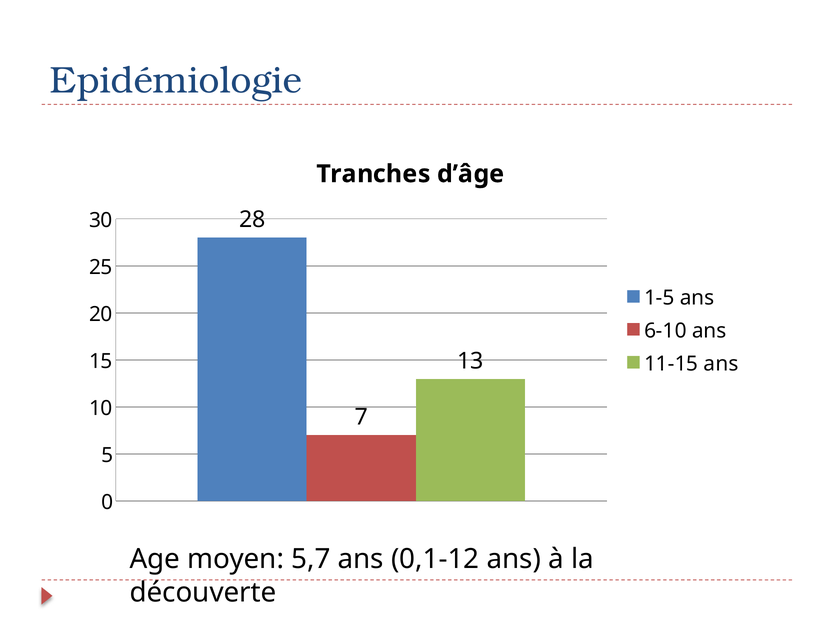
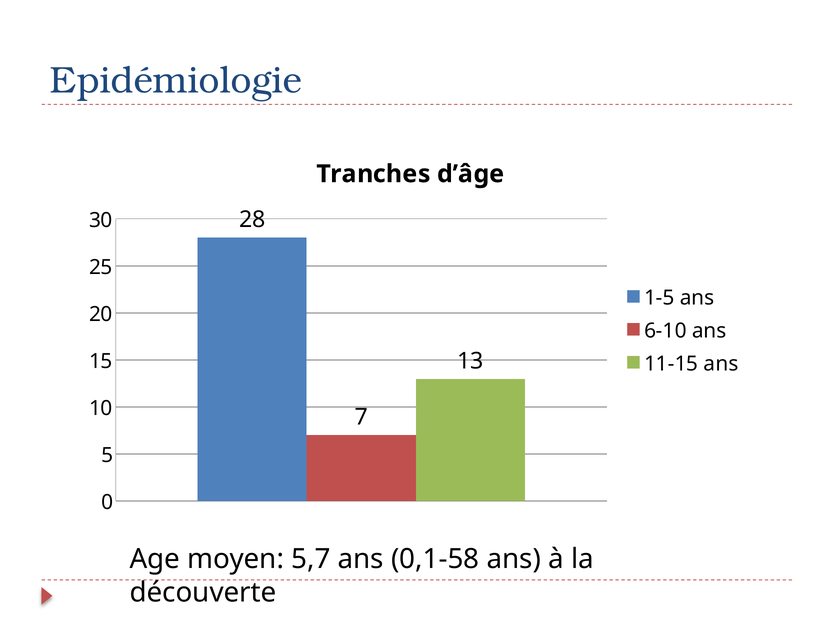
0,1-12: 0,1-12 -> 0,1-58
